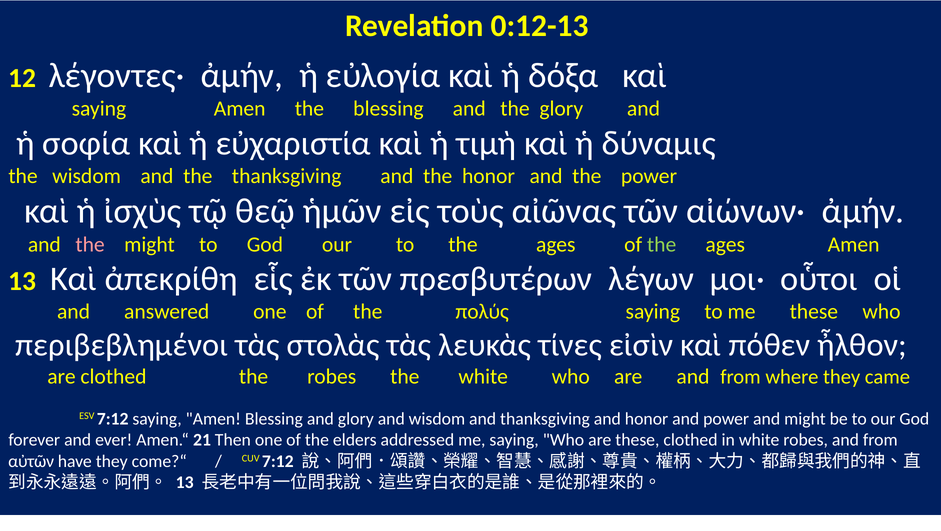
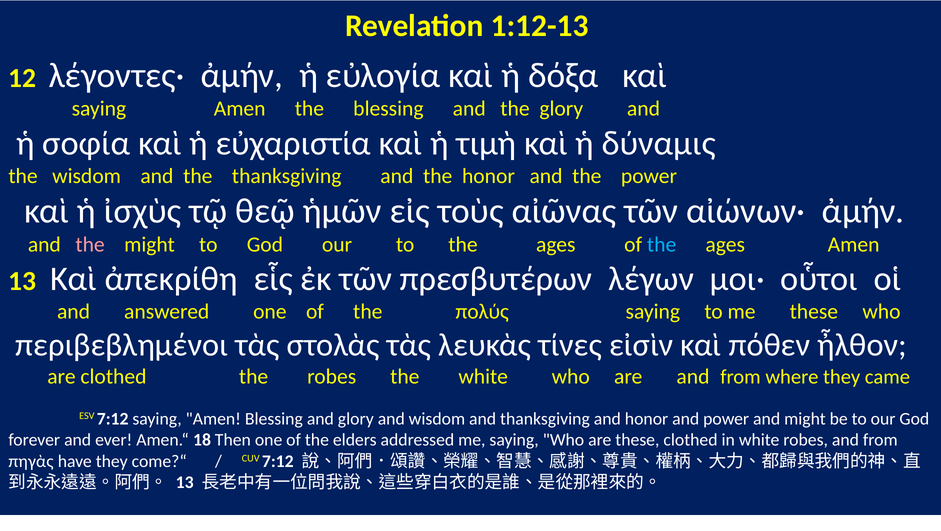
0:12-13: 0:12-13 -> 1:12-13
the at (662, 244) colour: light green -> light blue
21: 21 -> 18
αὐτῶν: αὐτῶν -> πηγὰς
